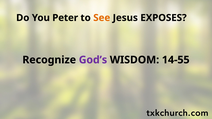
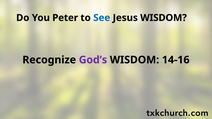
See colour: orange -> blue
Jesus EXPOSES: EXPOSES -> WISDOM
14-55: 14-55 -> 14-16
